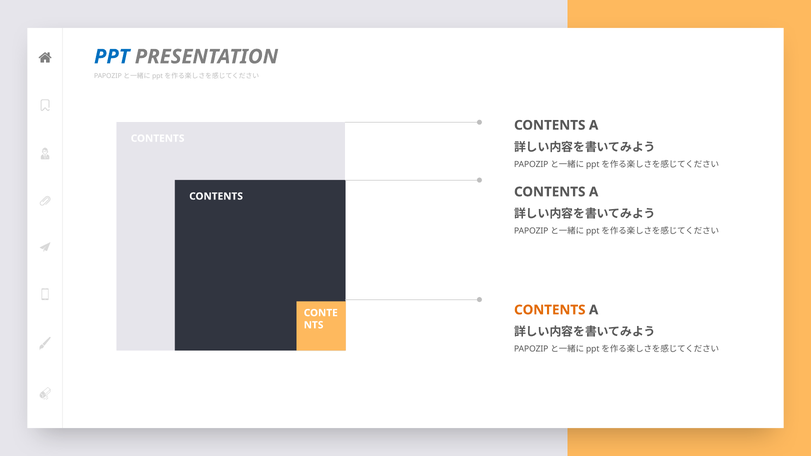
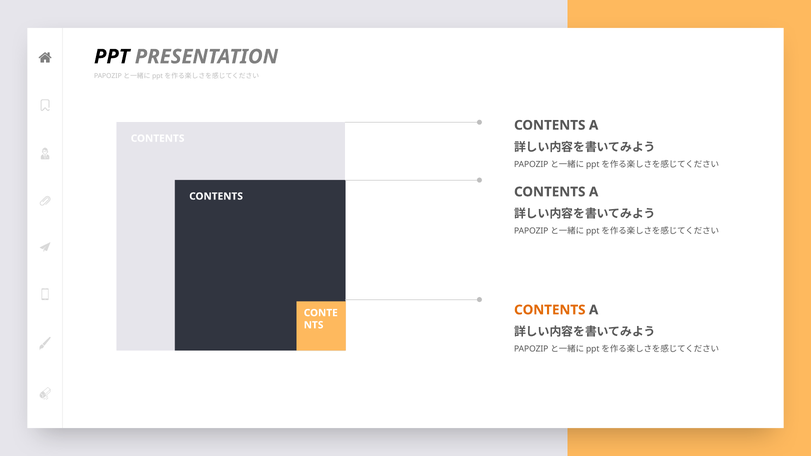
PPT colour: blue -> black
